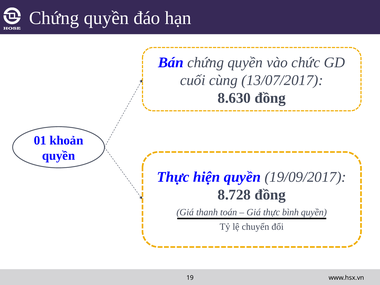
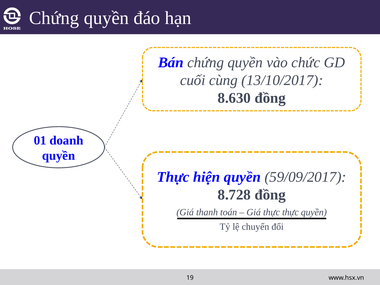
13/07/2017: 13/07/2017 -> 13/10/2017
khoản: khoản -> doanh
19/09/2017: 19/09/2017 -> 59/09/2017
thực bình: bình -> thực
